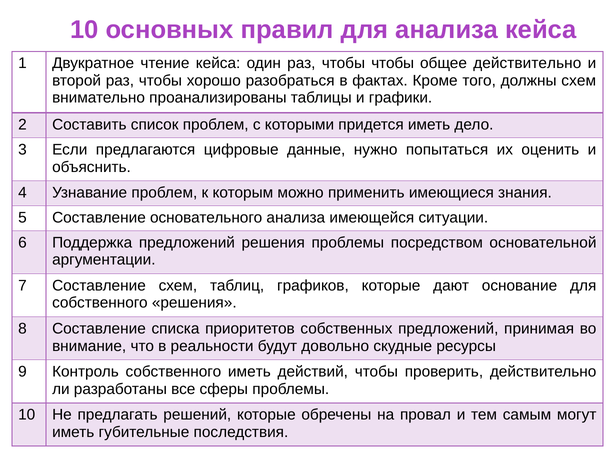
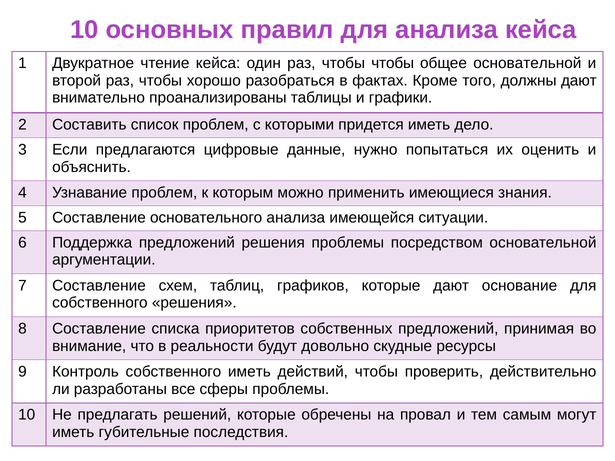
общее действительно: действительно -> основательной
должны схем: схем -> дают
